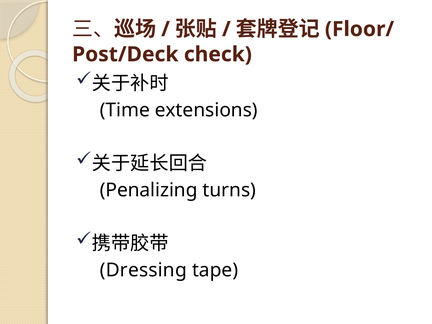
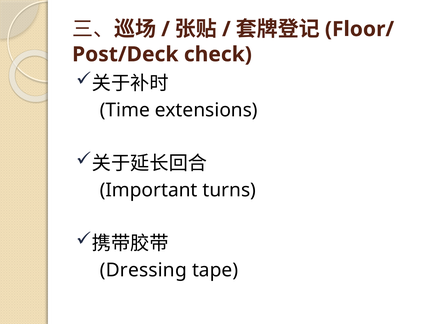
Penalizing: Penalizing -> Important
